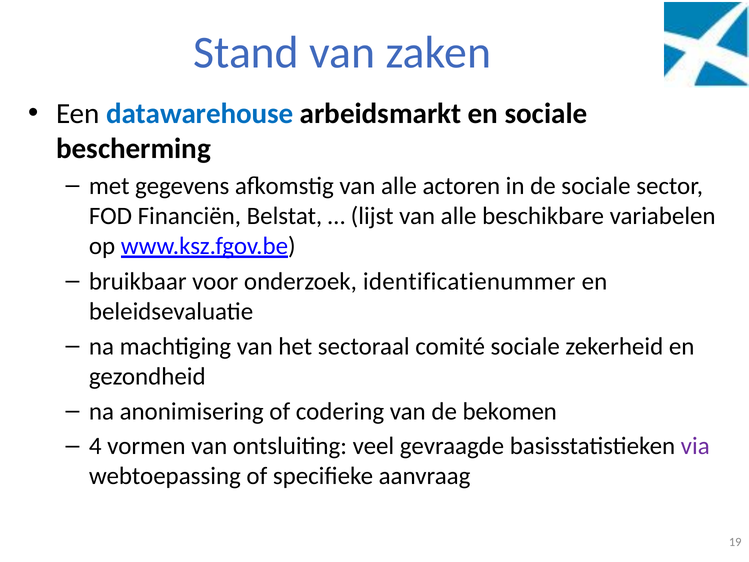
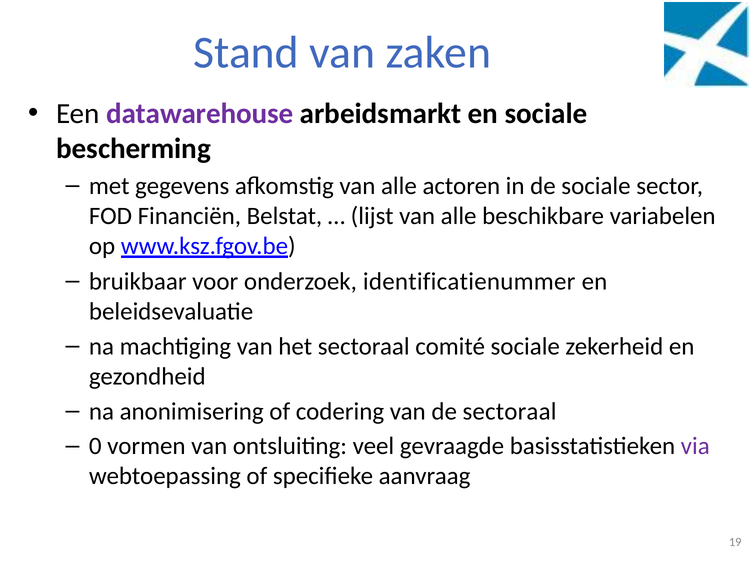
datawarehouse colour: blue -> purple
de bekomen: bekomen -> sectoraal
4: 4 -> 0
